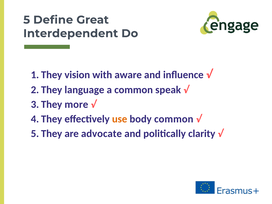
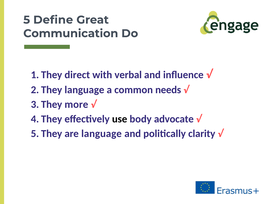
Interdependent: Interdependent -> Communication
vision: vision -> direct
aware: aware -> verbal
speak: speak -> needs
use colour: orange -> black
body common: common -> advocate
are advocate: advocate -> language
